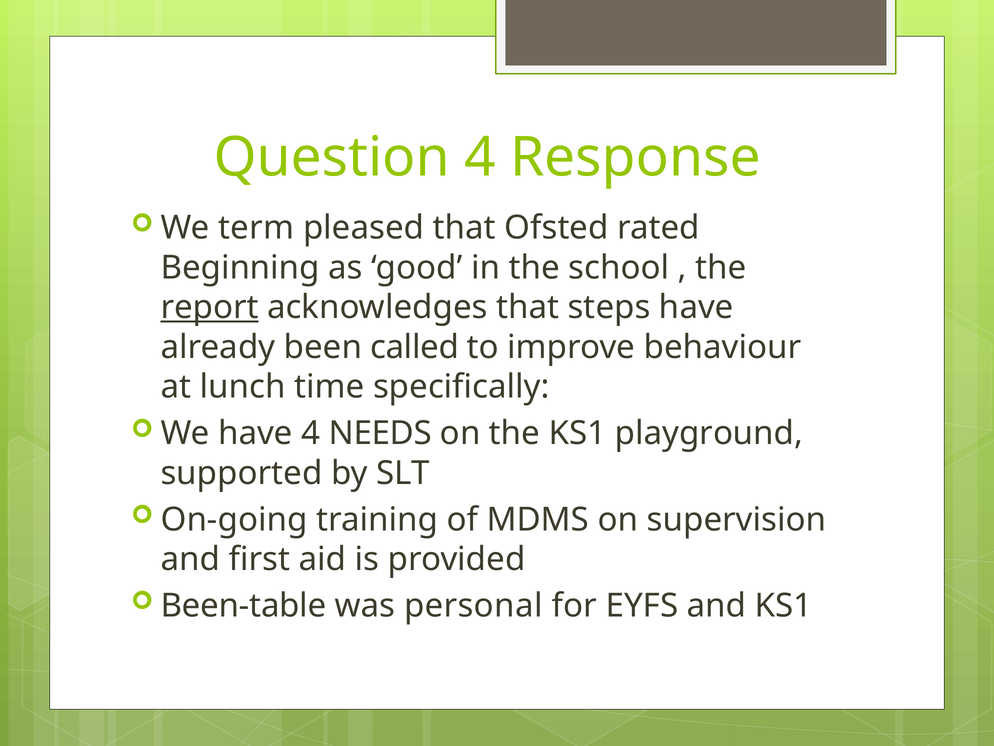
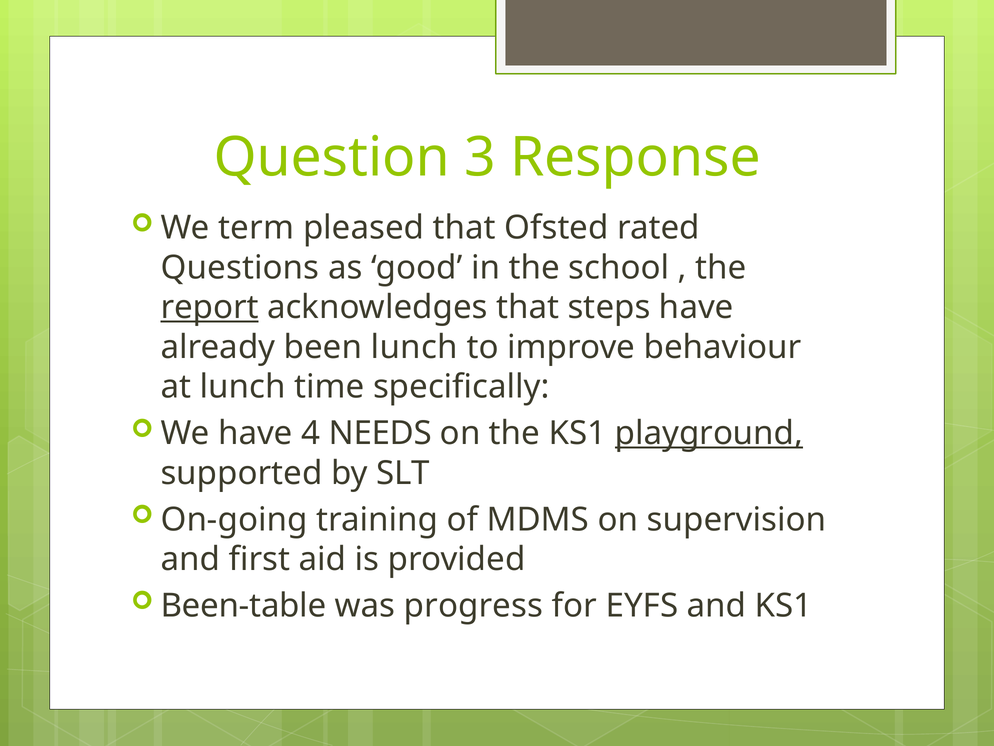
Question 4: 4 -> 3
Beginning: Beginning -> Questions
been called: called -> lunch
playground underline: none -> present
personal: personal -> progress
